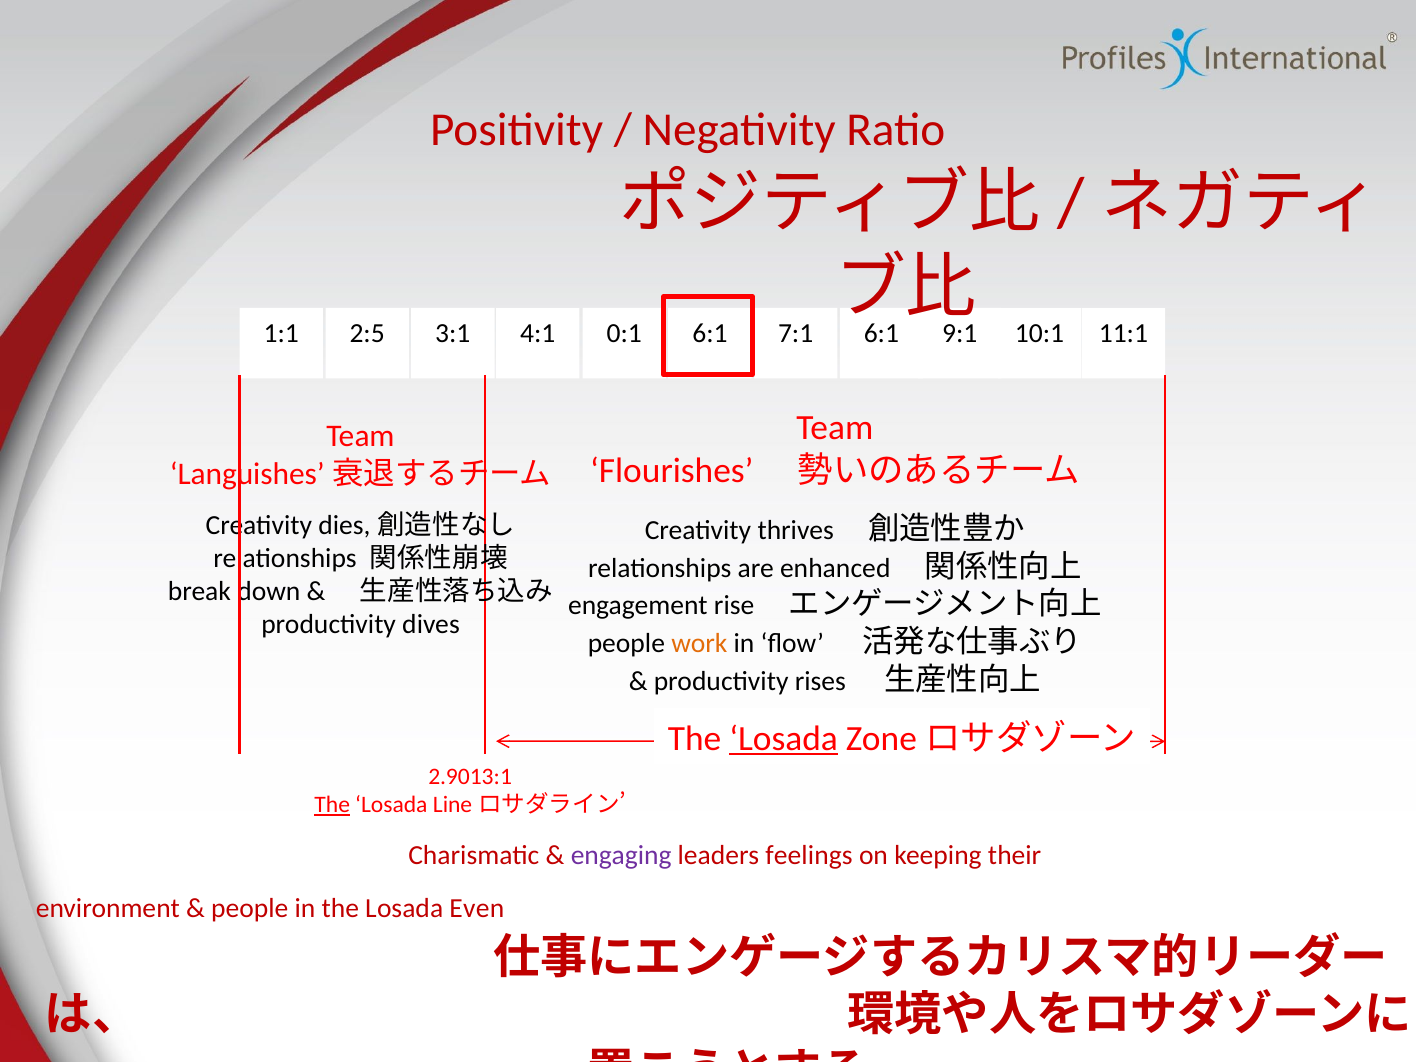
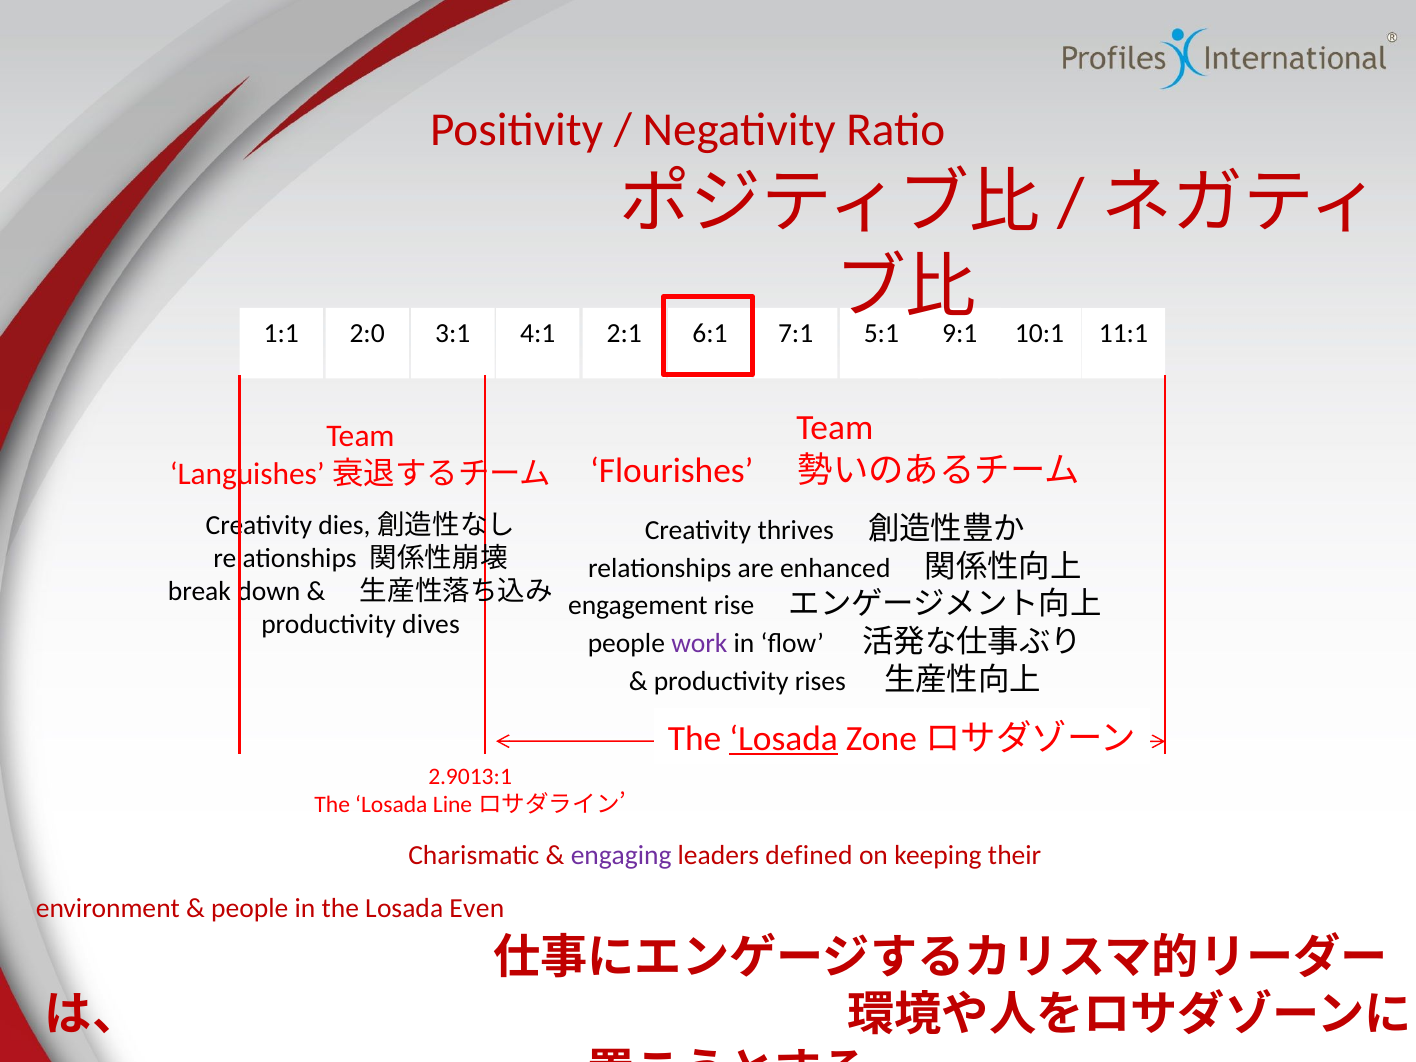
2:5: 2:5 -> 2:0
0:1: 0:1 -> 2:1
7:1 6:1: 6:1 -> 5:1
work colour: orange -> purple
The at (332, 805) underline: present -> none
feelings: feelings -> defined
